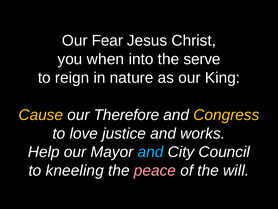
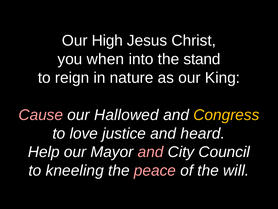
Fear: Fear -> High
serve: serve -> stand
Cause colour: yellow -> pink
Therefore: Therefore -> Hallowed
works: works -> heard
and at (151, 152) colour: light blue -> pink
